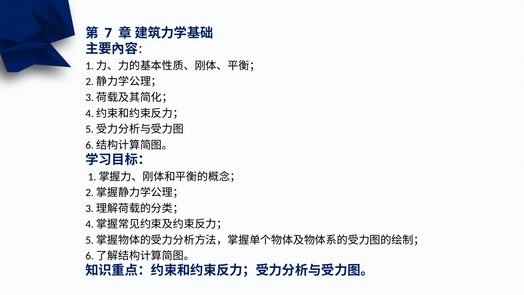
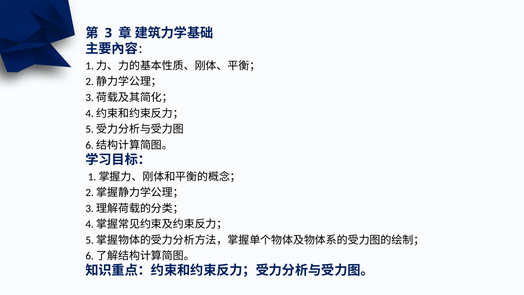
7: 7 -> 3
